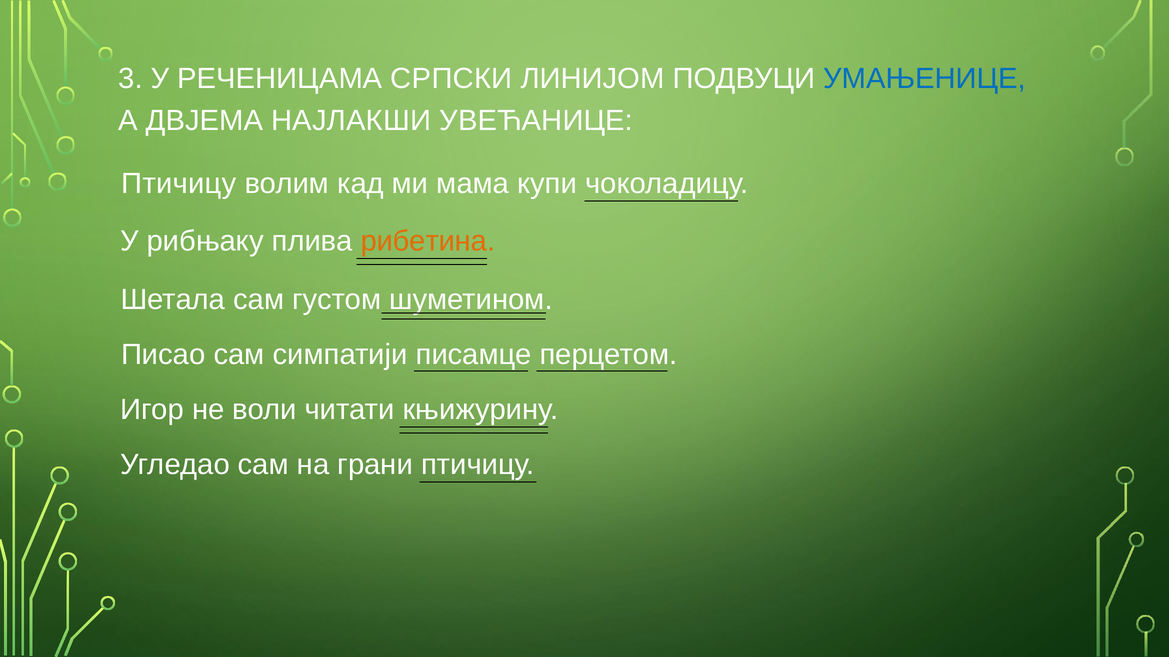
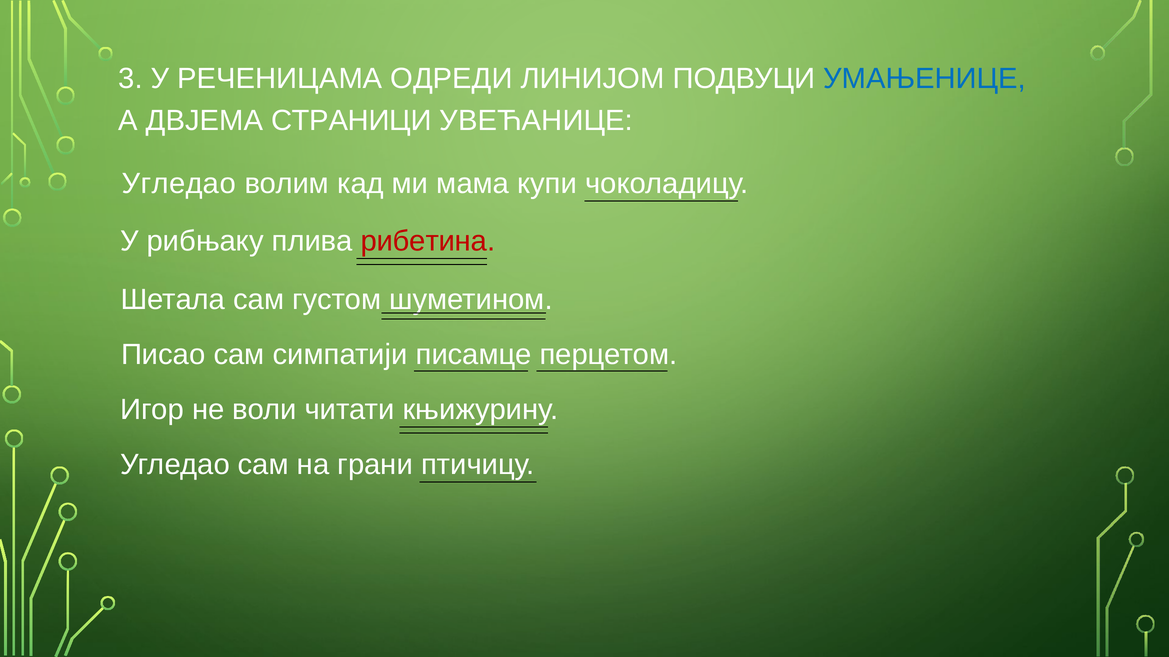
СРПСКИ: СРПСКИ -> ОДРЕДИ
НАЈЛАКШИ: НАЈЛАКШИ -> СТРАНИЦИ
Птичицу at (179, 184): Птичицу -> Угледао
рибетина colour: orange -> red
